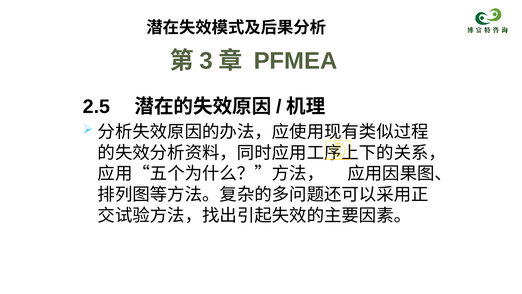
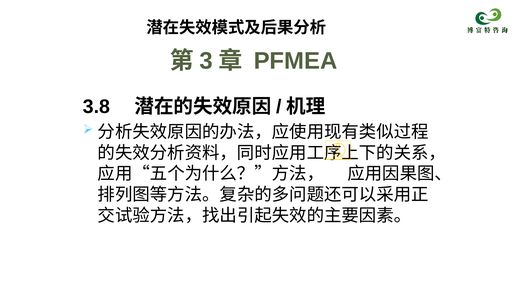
2.5: 2.5 -> 3.8
